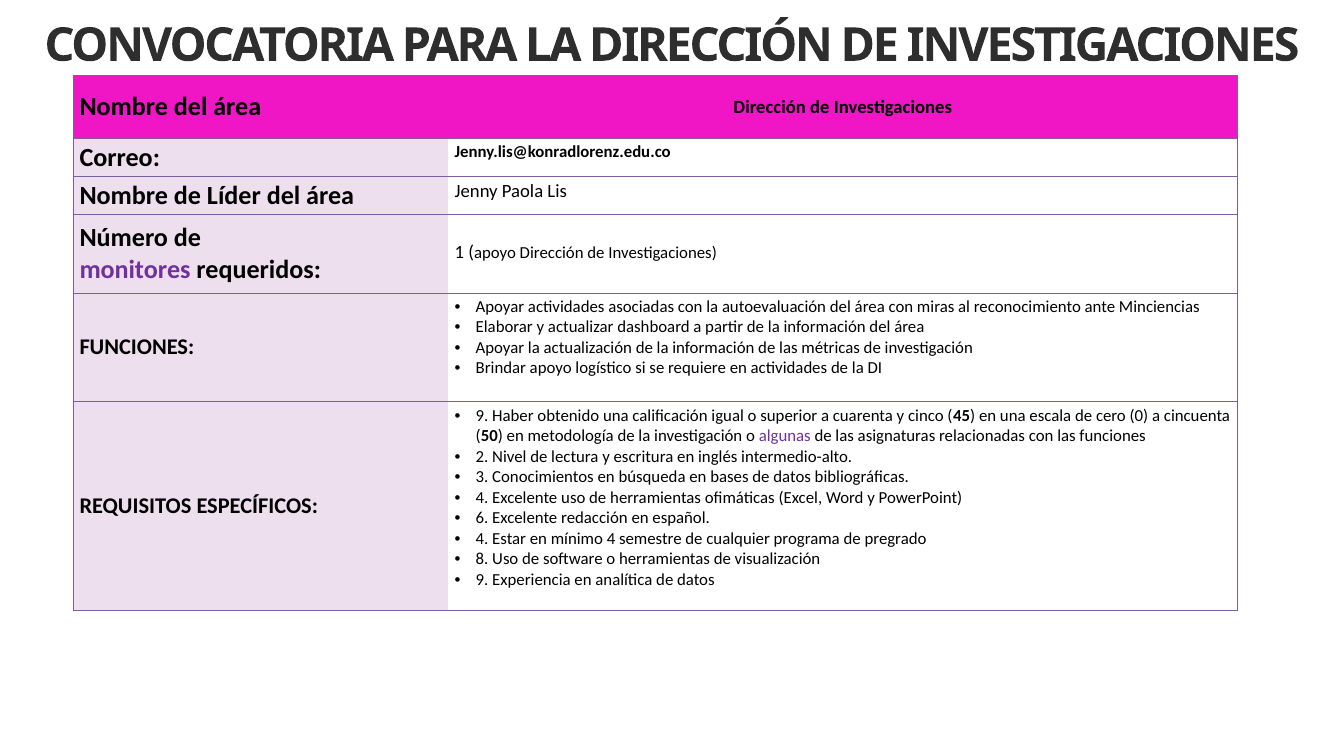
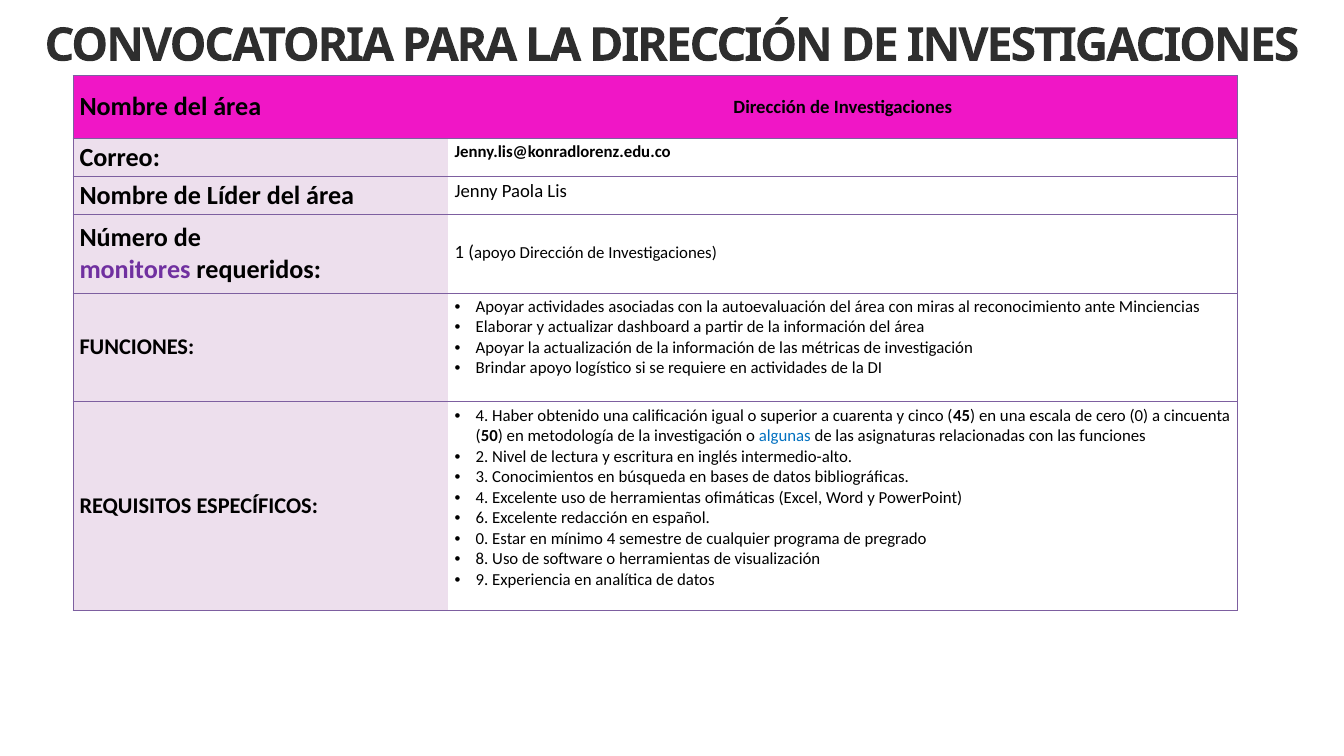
9 at (482, 415): 9 -> 4
algunas colour: purple -> blue
4 at (482, 539): 4 -> 0
